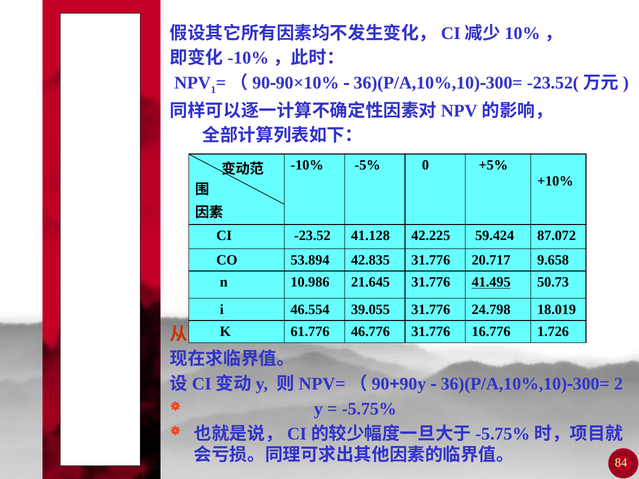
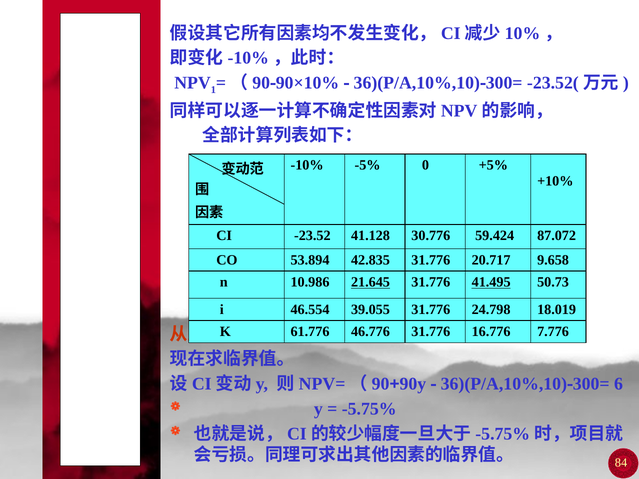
42.225: 42.225 -> 30.776
21.645 underline: none -> present
1.726: 1.726 -> 7.776
2: 2 -> 6
